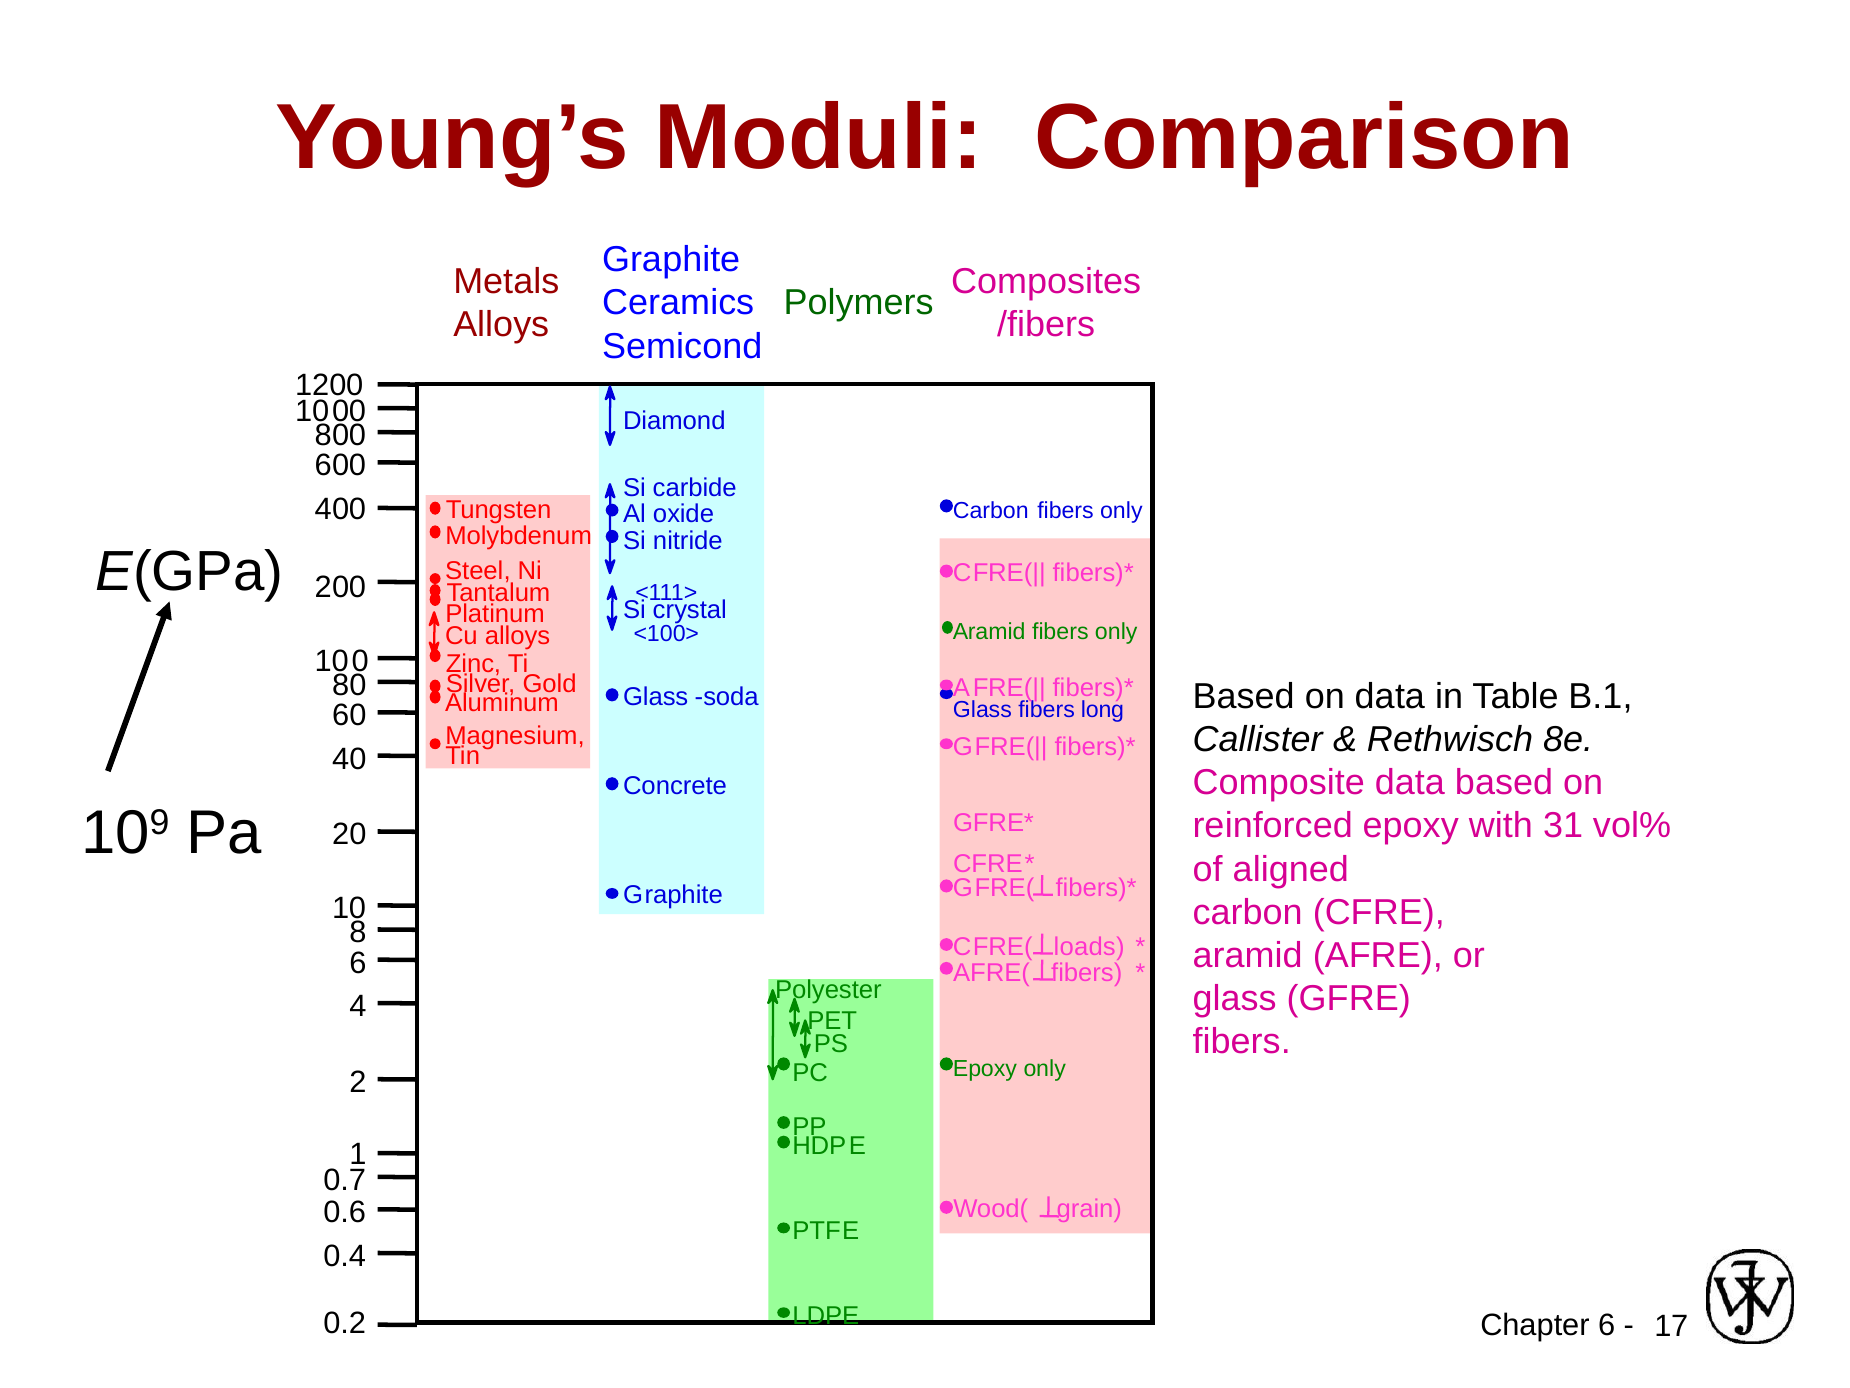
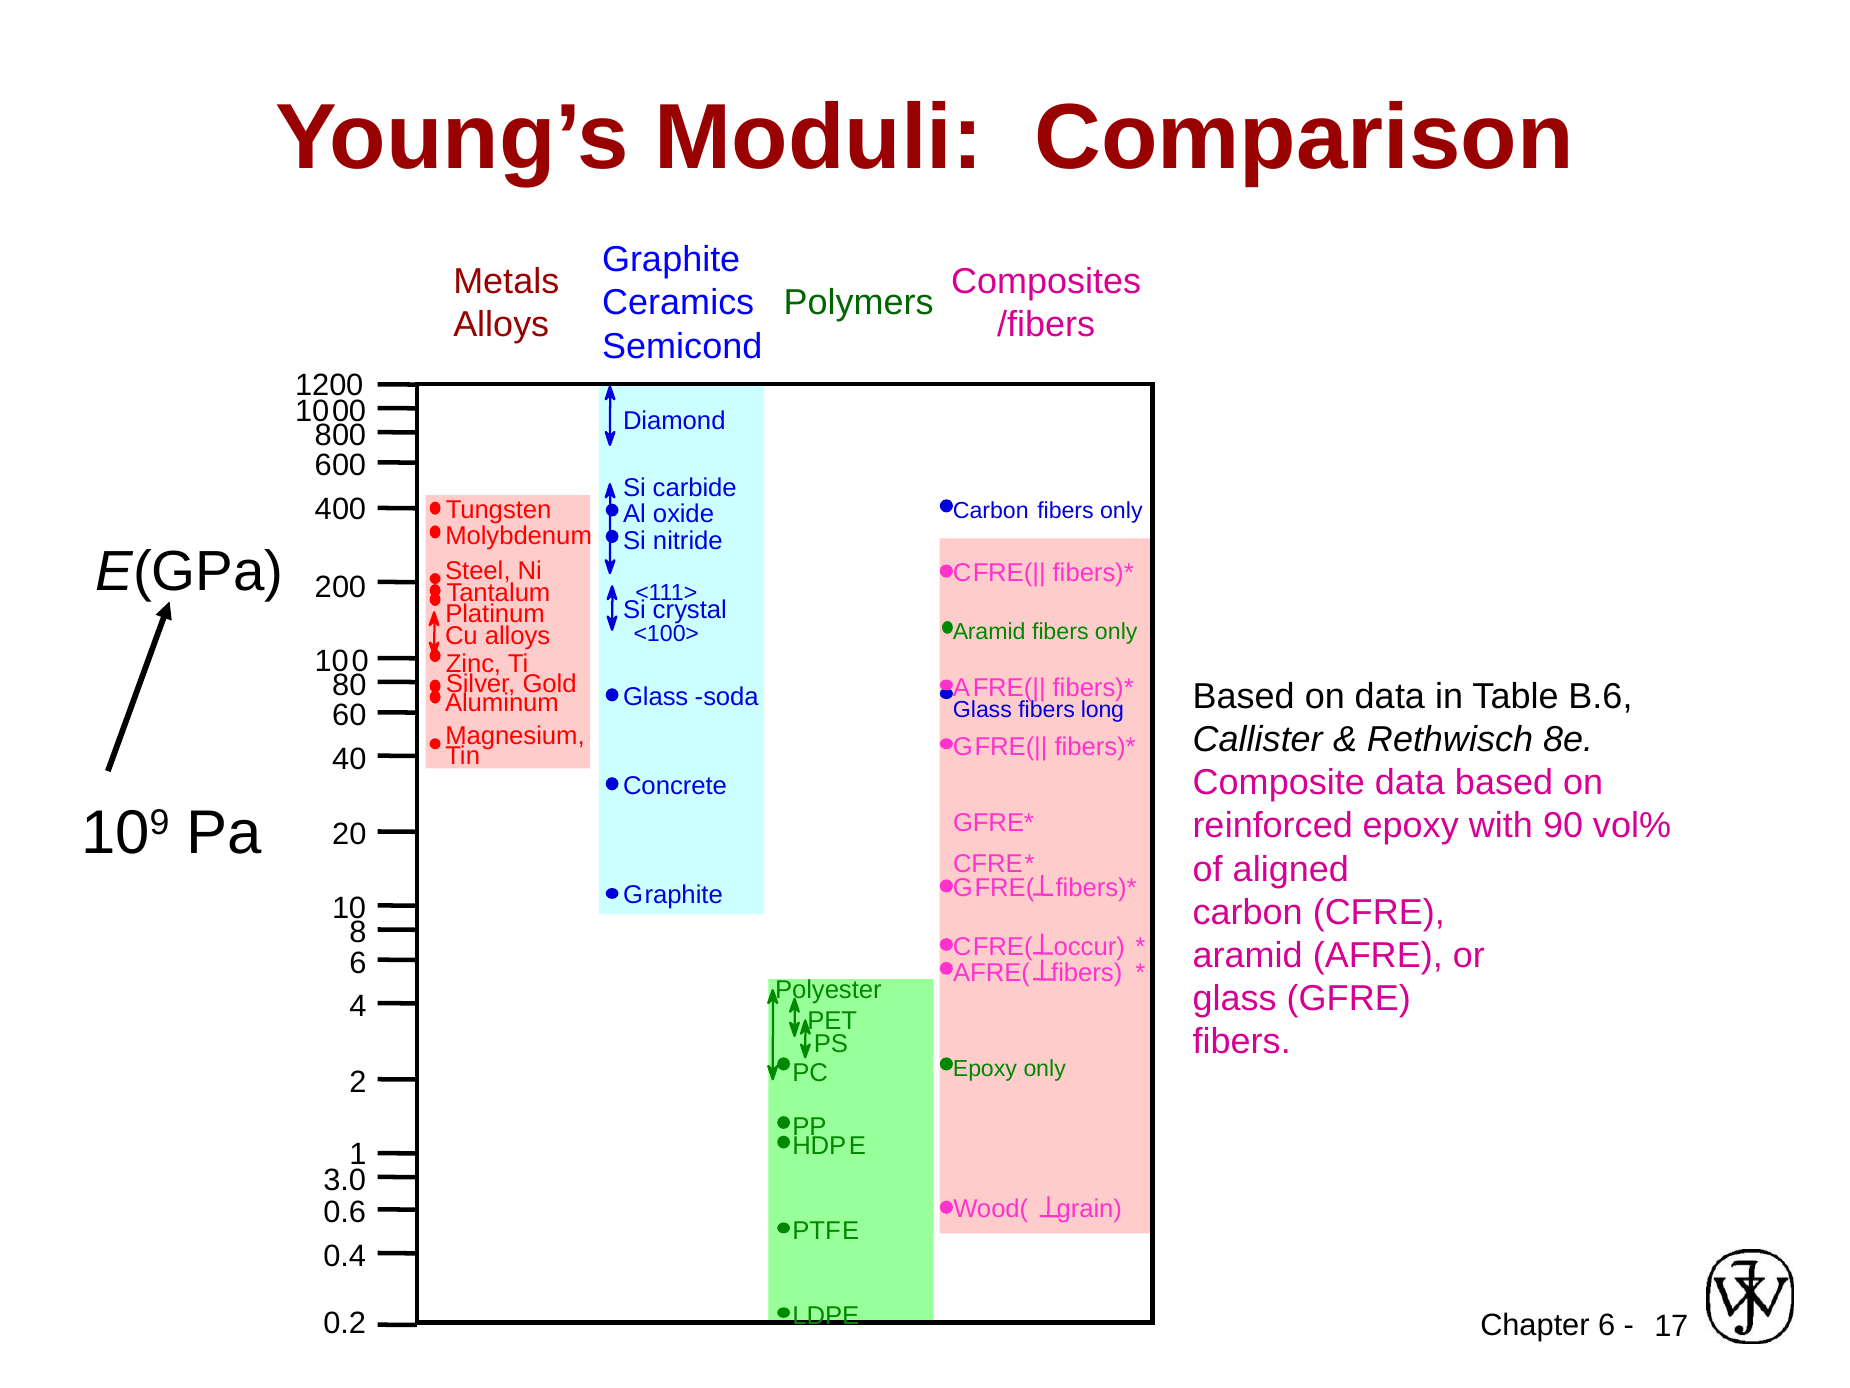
B.1: B.1 -> B.6
31: 31 -> 90
loads: loads -> occur
0.7: 0.7 -> 3.0
